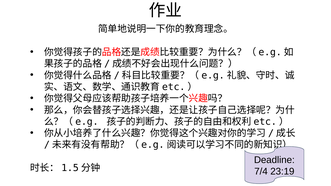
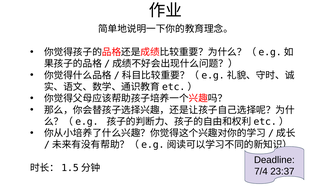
23:19: 23:19 -> 23:37
